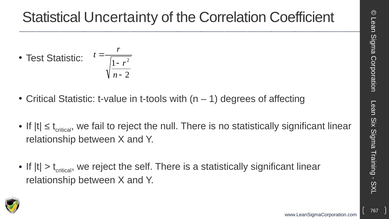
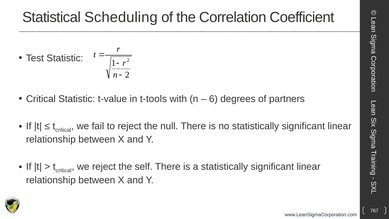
Uncertainty: Uncertainty -> Scheduling
1 at (213, 99): 1 -> 6
affecting: affecting -> partners
